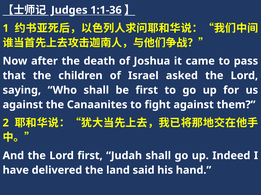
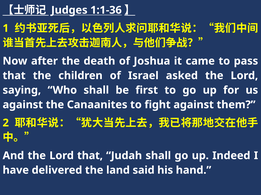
Lord first: first -> that
